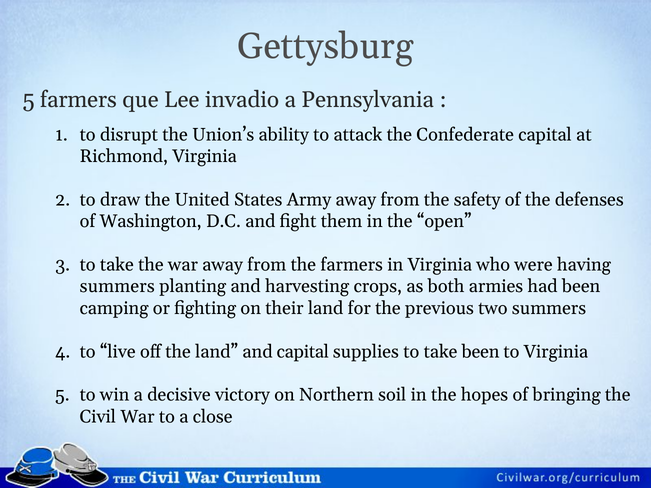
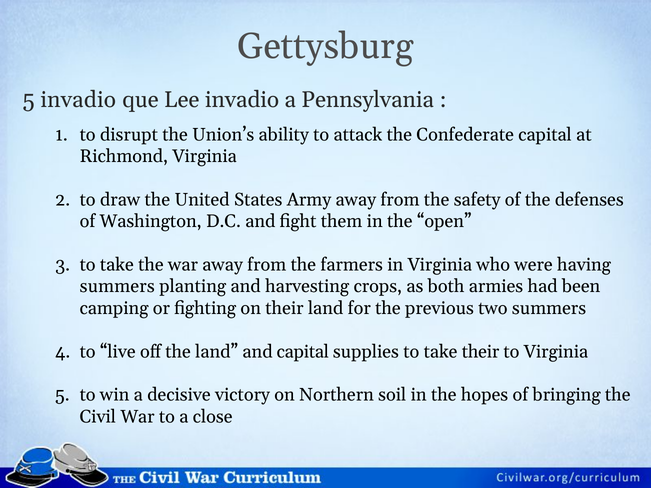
5 farmers: farmers -> invadio
take been: been -> their
